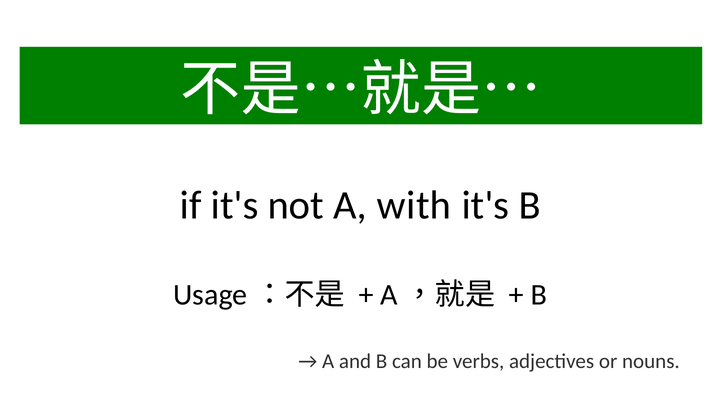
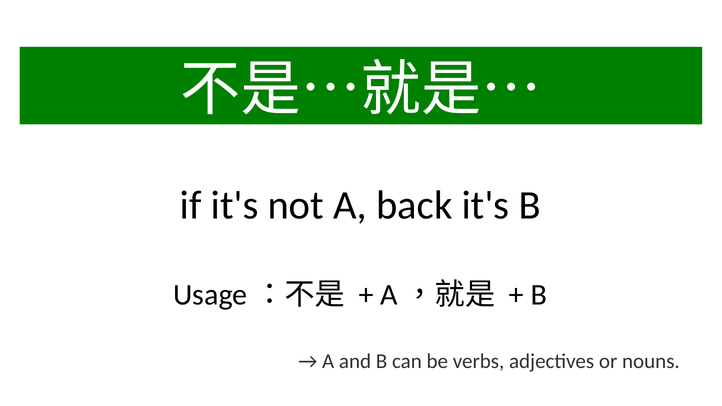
with: with -> back
